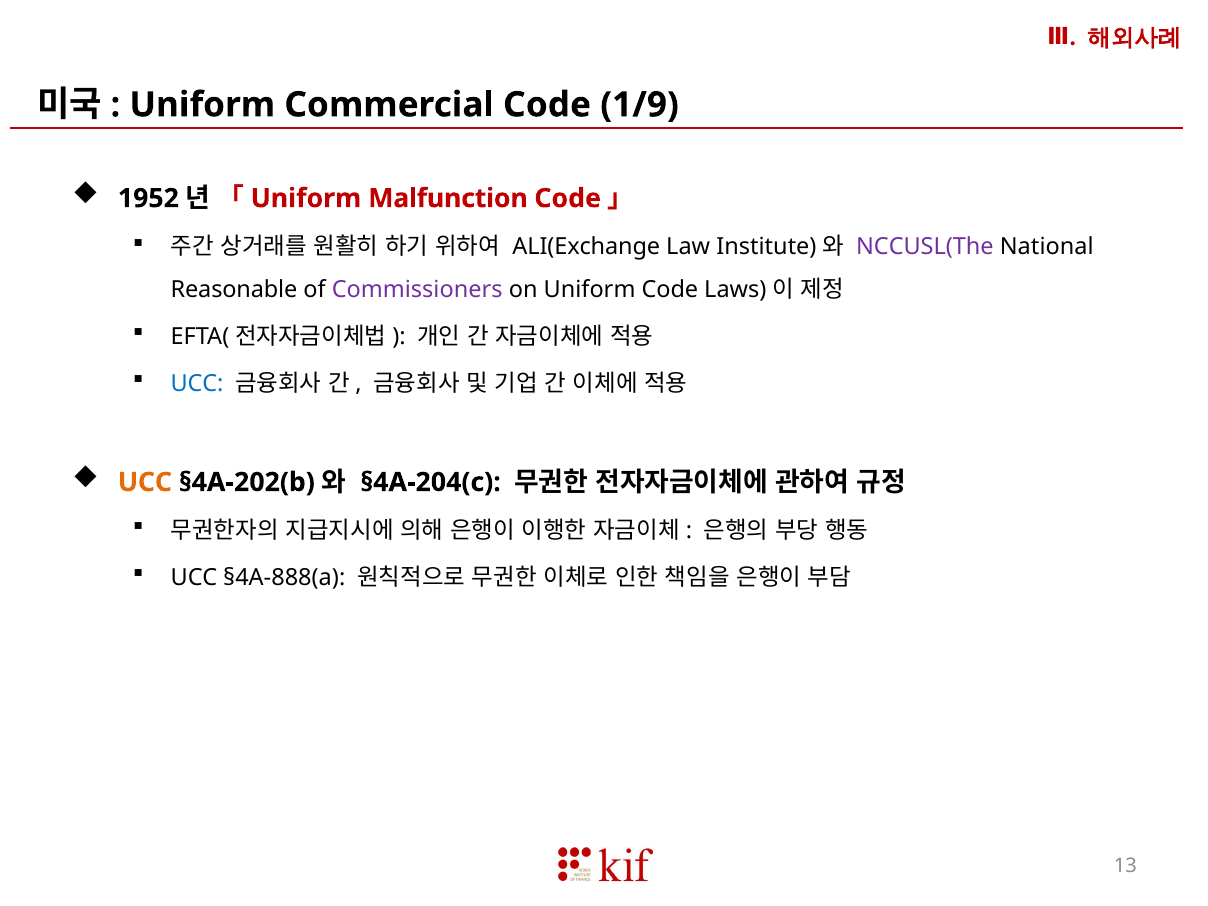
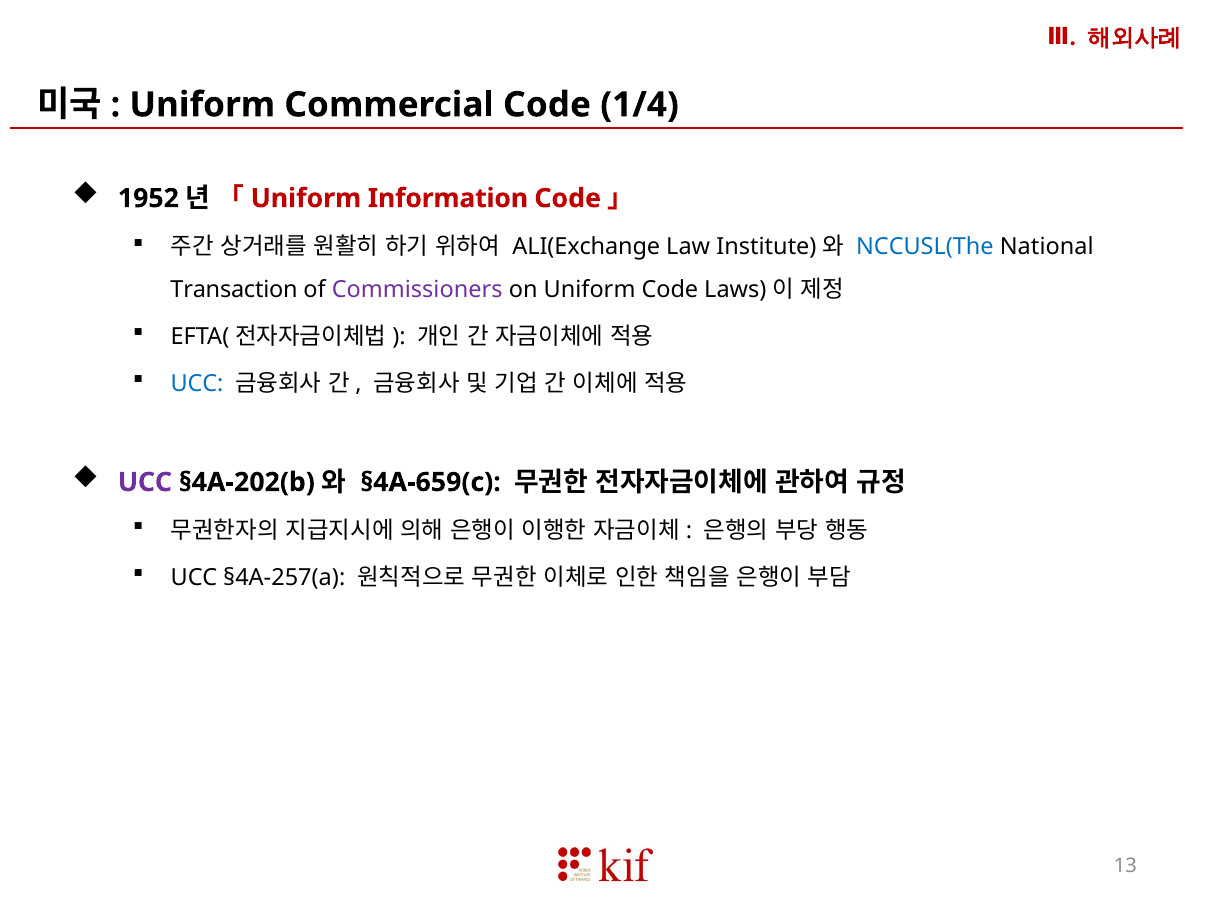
1/9: 1/9 -> 1/4
Malfunction: Malfunction -> Information
NCCUSL(The colour: purple -> blue
Reasonable: Reasonable -> Transaction
UCC at (145, 482) colour: orange -> purple
§4A-204(c: §4A-204(c -> §4A-659(c
§4A-888(a: §4A-888(a -> §4A-257(a
